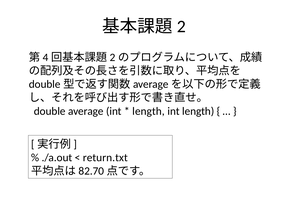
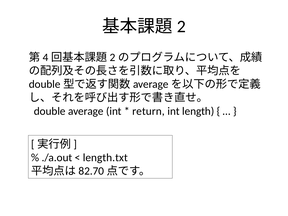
length at (149, 111): length -> return
return.txt: return.txt -> length.txt
